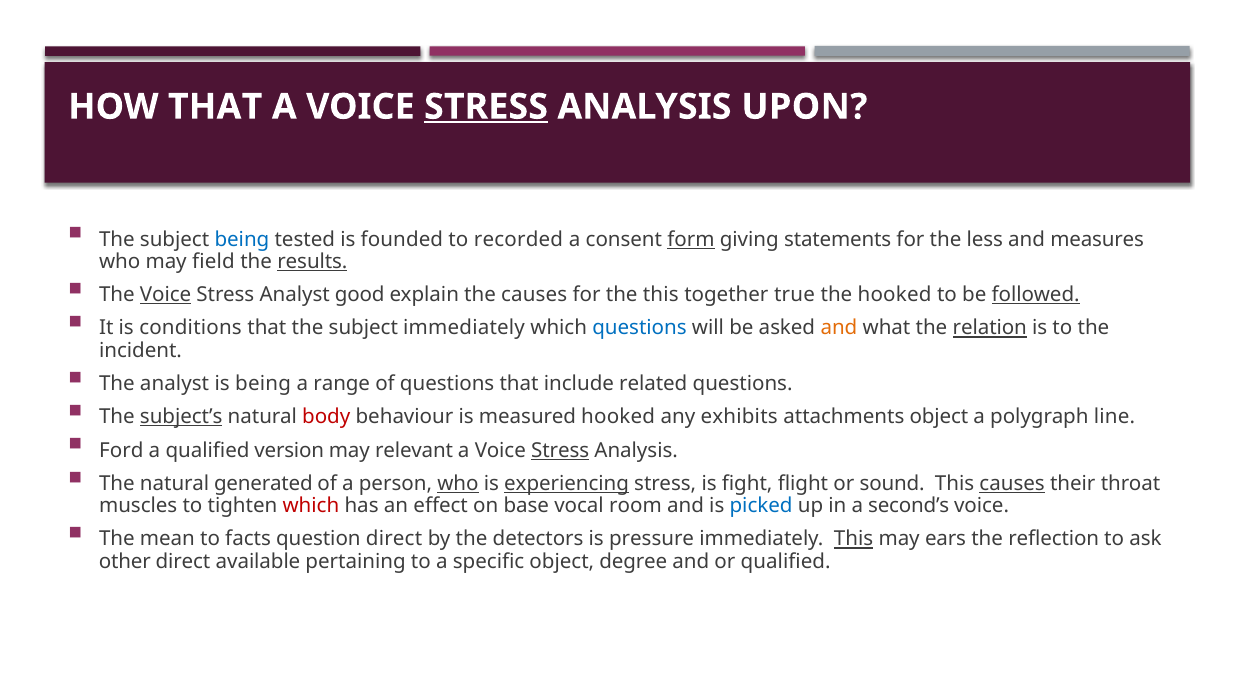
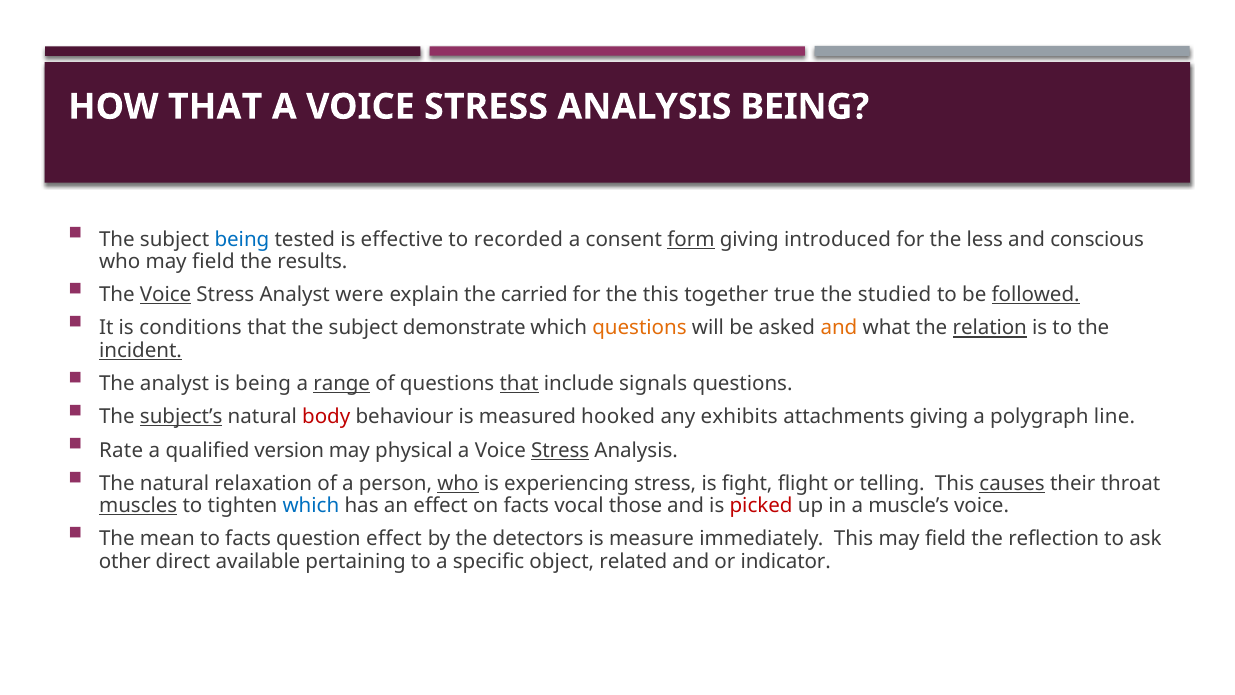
STRESS at (486, 107) underline: present -> none
ANALYSIS UPON: UPON -> BEING
founded: founded -> effective
statements: statements -> introduced
measures: measures -> conscious
results underline: present -> none
good: good -> were
the causes: causes -> carried
the hooked: hooked -> studied
subject immediately: immediately -> demonstrate
questions at (639, 328) colour: blue -> orange
incident underline: none -> present
range underline: none -> present
that at (519, 384) underline: none -> present
related: related -> signals
attachments object: object -> giving
Ford: Ford -> Rate
relevant: relevant -> physical
generated: generated -> relaxation
experiencing underline: present -> none
sound: sound -> telling
muscles underline: none -> present
which at (311, 506) colour: red -> blue
on base: base -> facts
room: room -> those
picked colour: blue -> red
second’s: second’s -> muscle’s
question direct: direct -> effect
pressure: pressure -> measure
This at (854, 539) underline: present -> none
ears at (946, 539): ears -> field
degree: degree -> related
or qualified: qualified -> indicator
